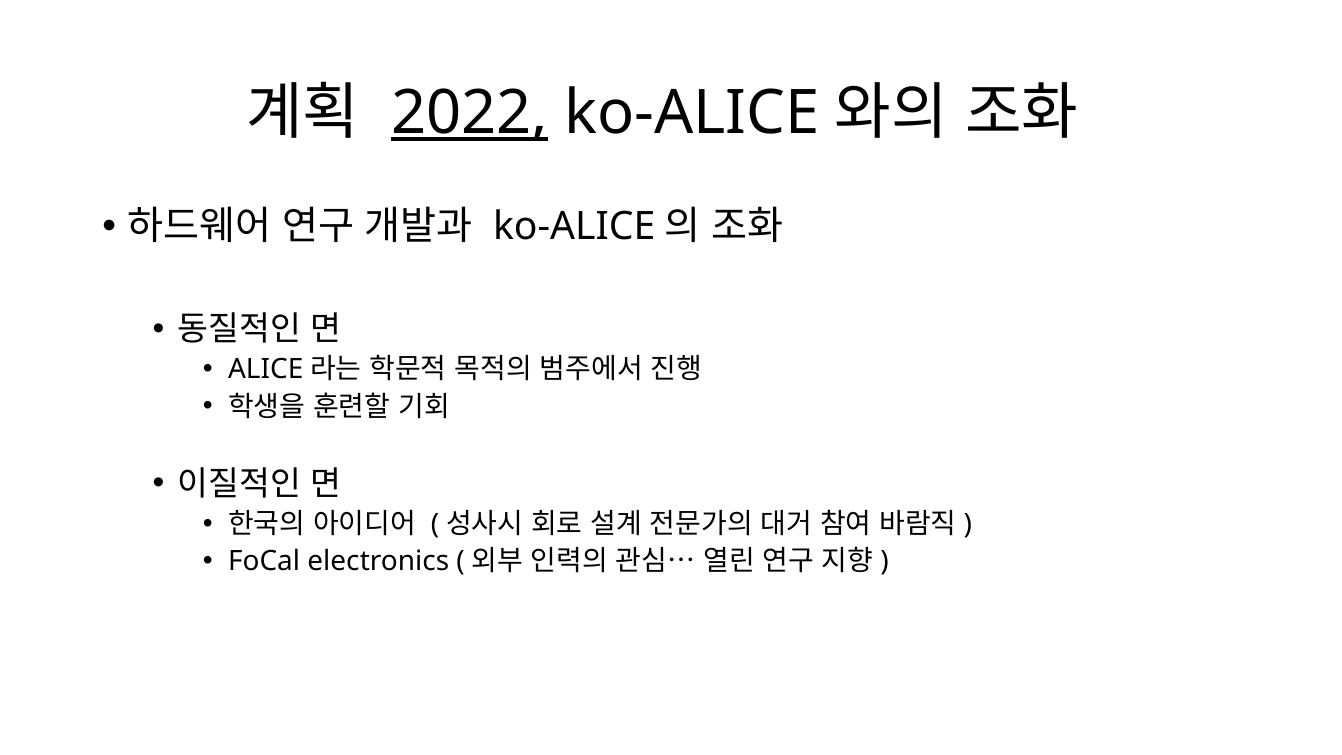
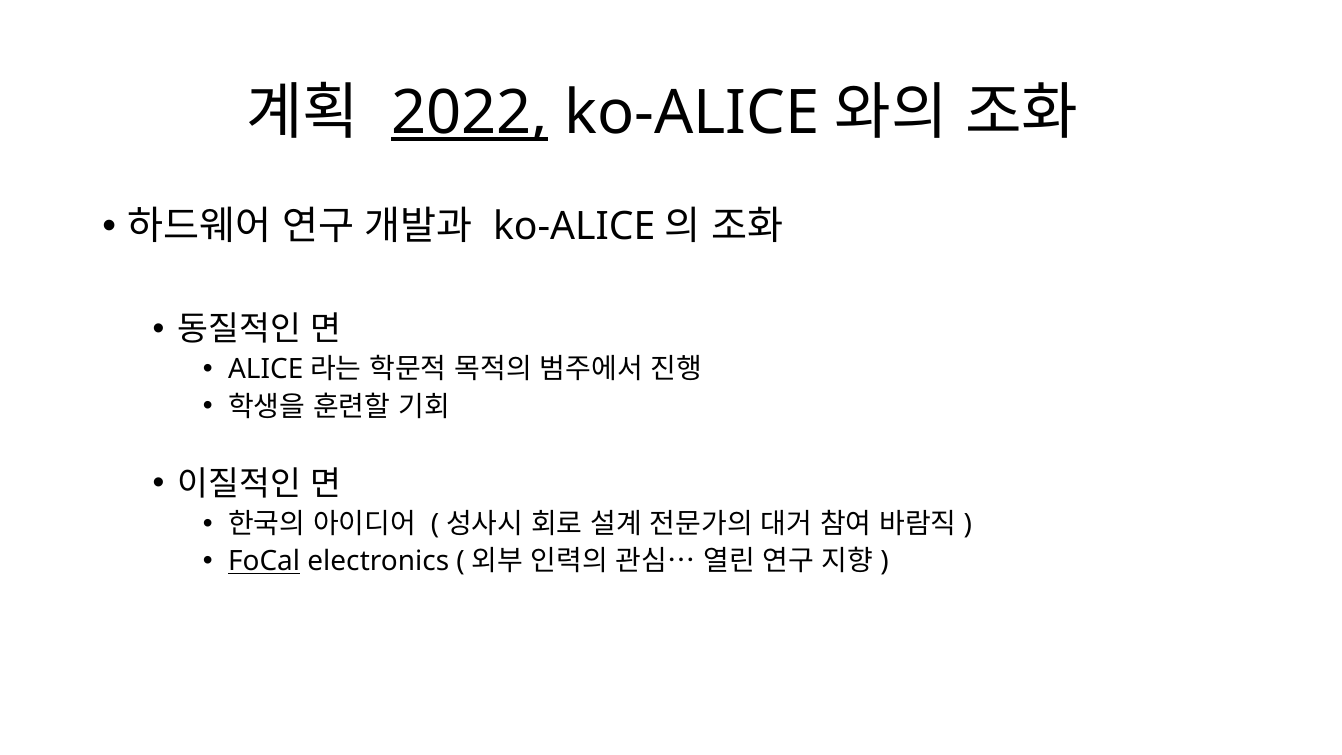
FoCal underline: none -> present
